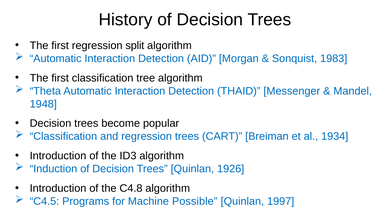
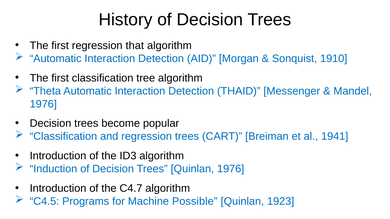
split: split -> that
1983: 1983 -> 1910
1948 at (43, 104): 1948 -> 1976
1934: 1934 -> 1941
Quinlan 1926: 1926 -> 1976
C4.8: C4.8 -> C4.7
1997: 1997 -> 1923
